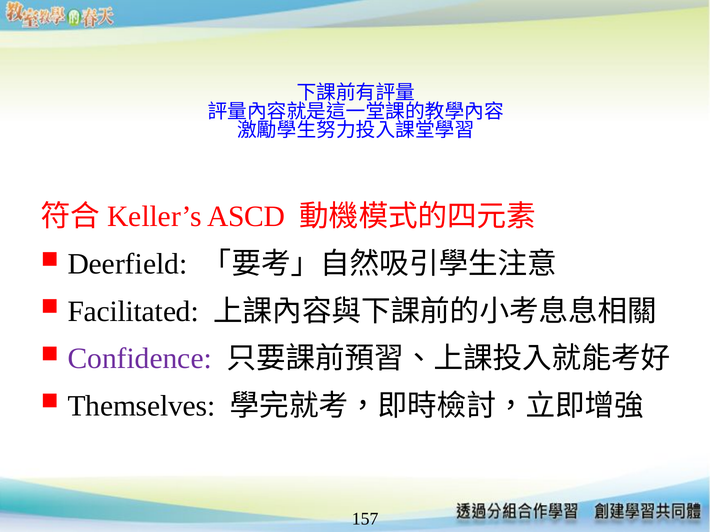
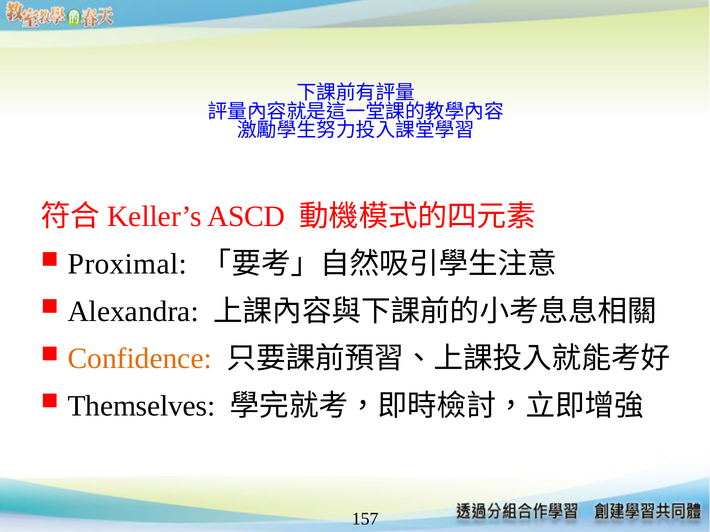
Deerfield: Deerfield -> Proximal
Facilitated: Facilitated -> Alexandra
Confidence colour: purple -> orange
